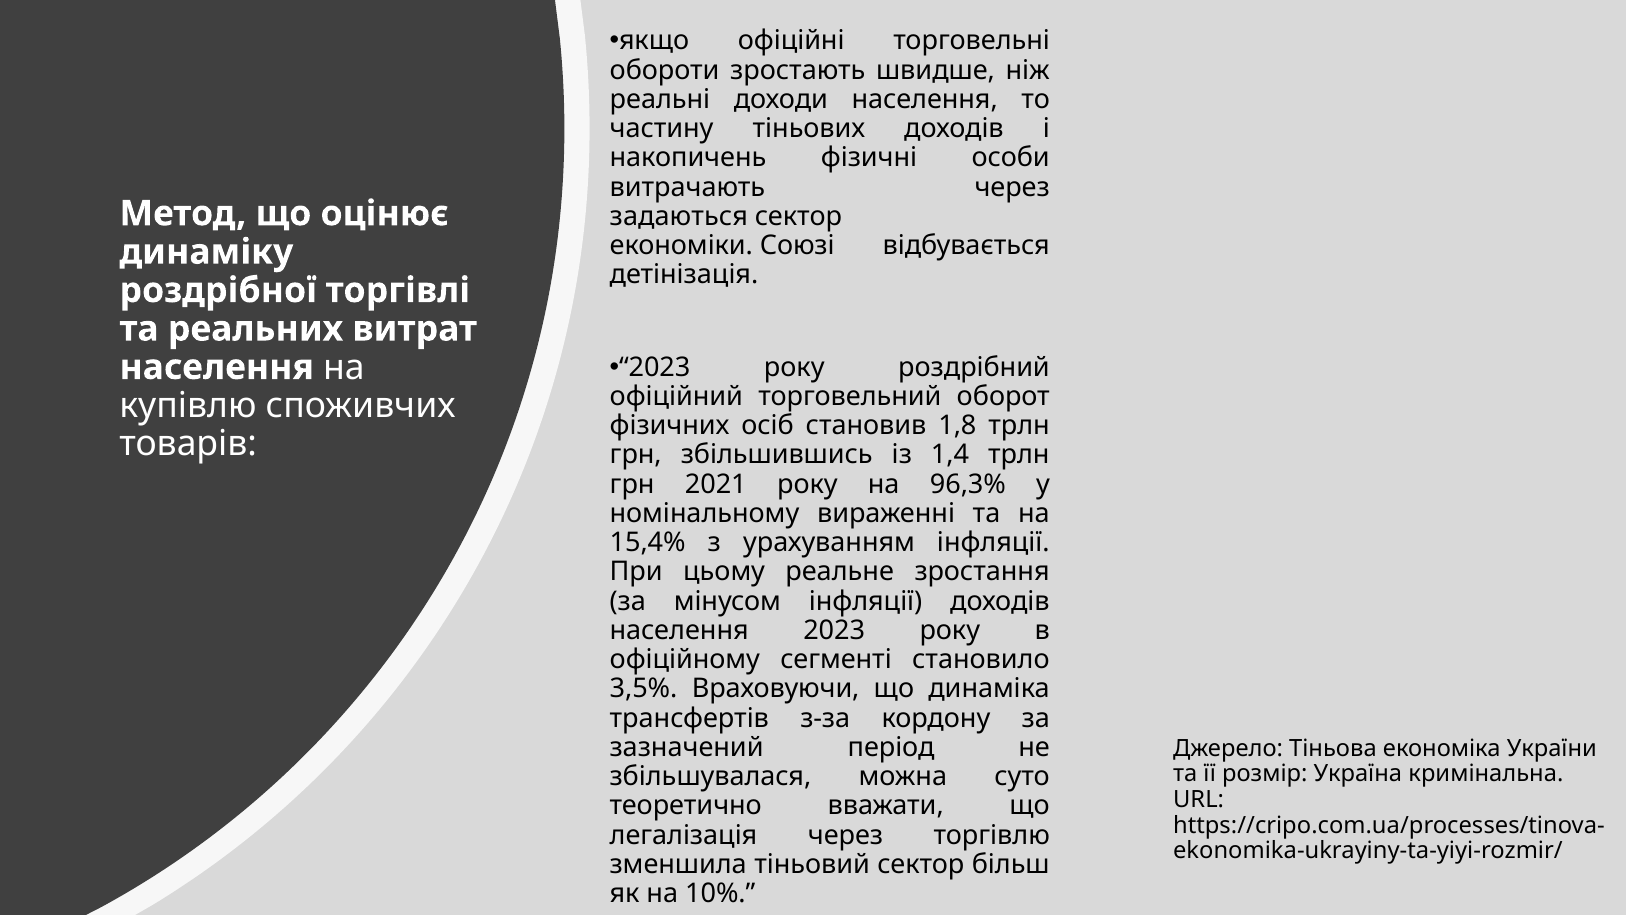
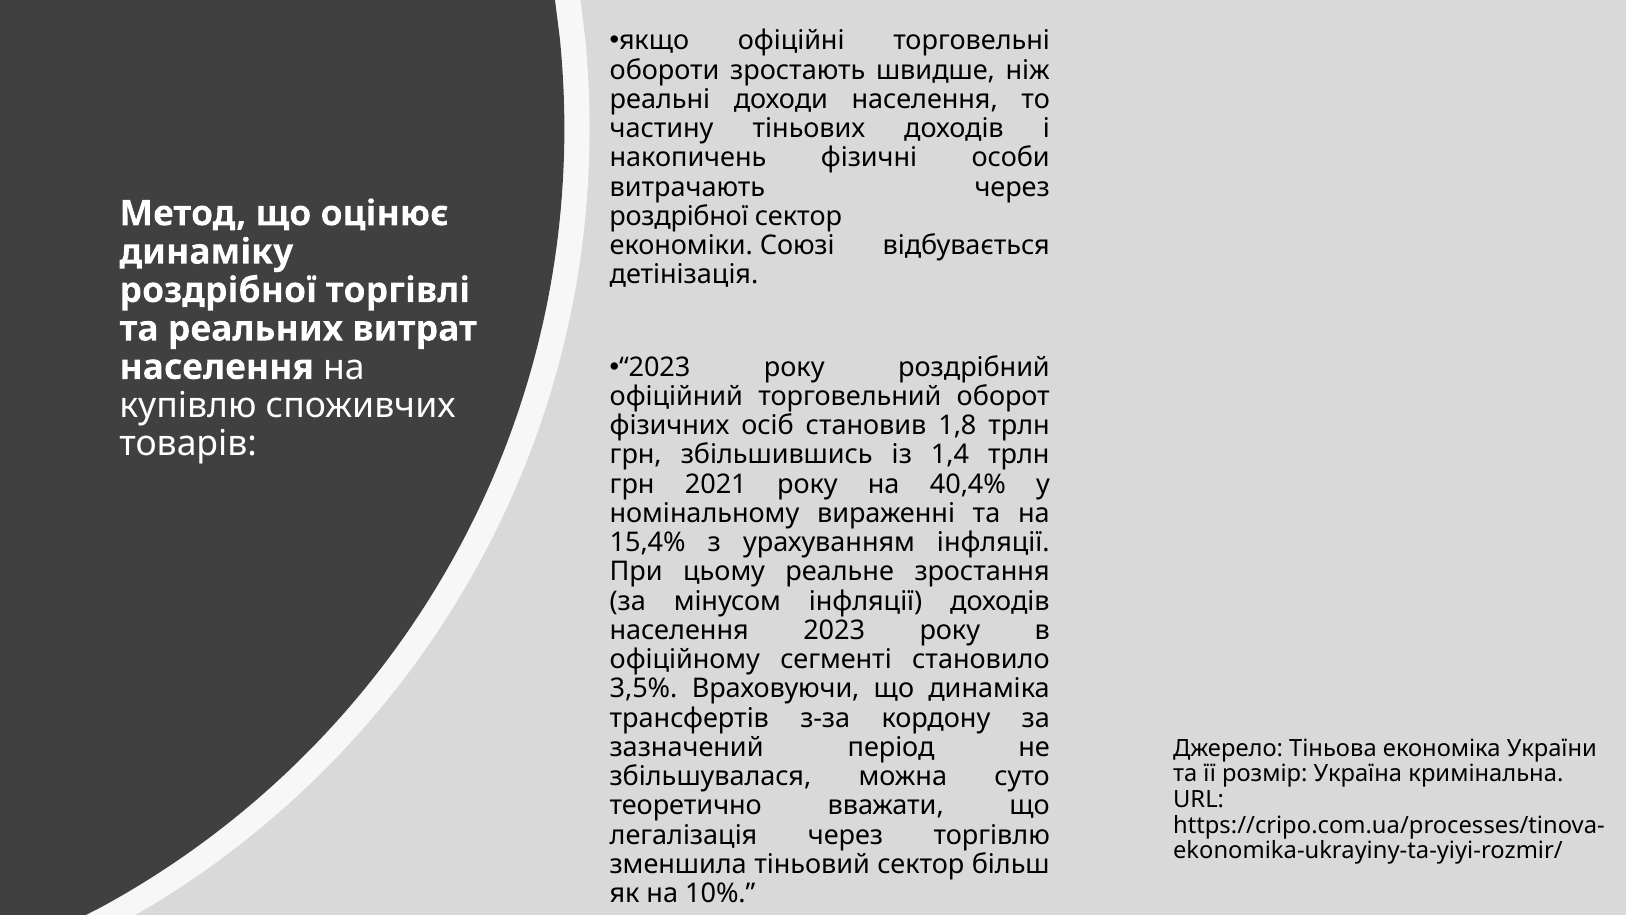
задаються at (679, 216): задаються -> роздрібної
96,3%: 96,3% -> 40,4%
